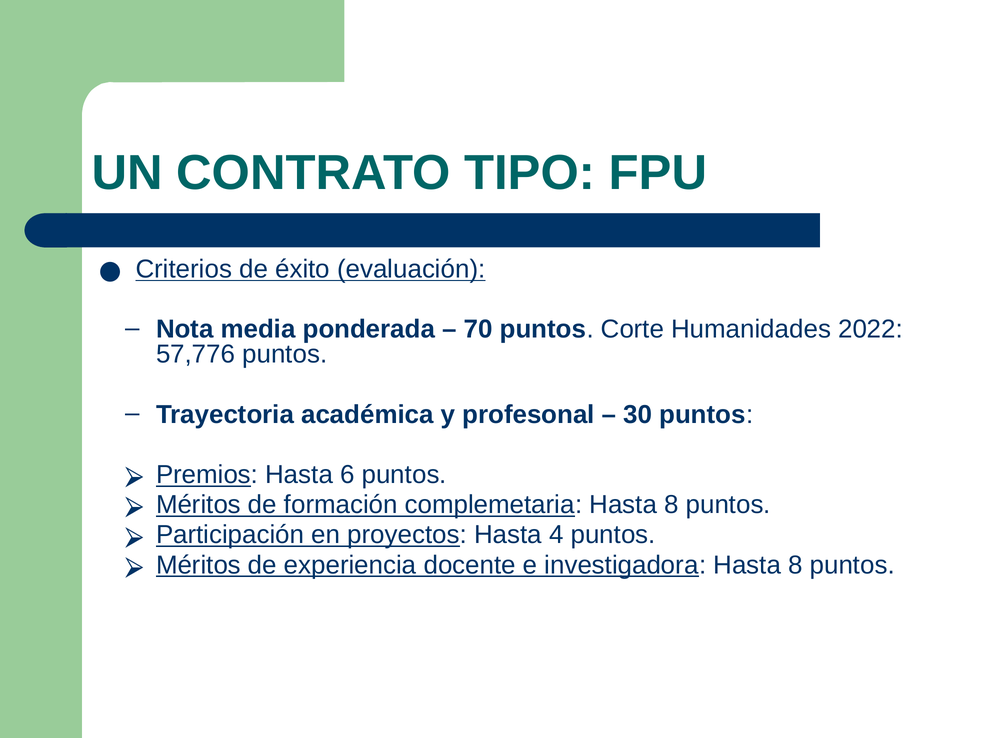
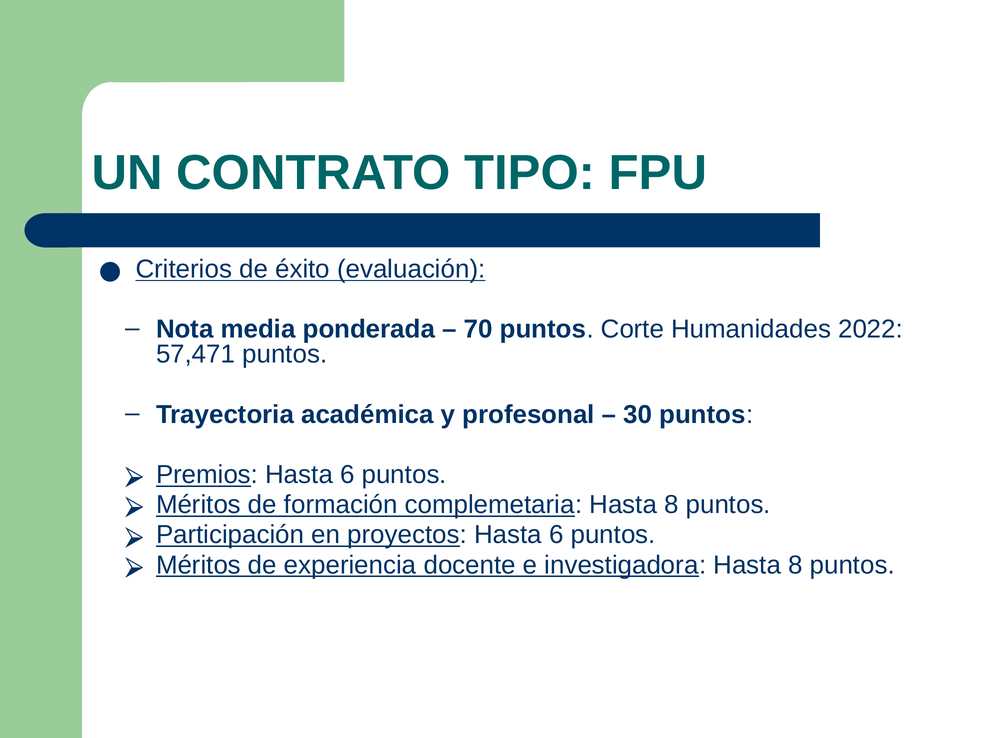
57,776: 57,776 -> 57,471
proyectos Hasta 4: 4 -> 6
